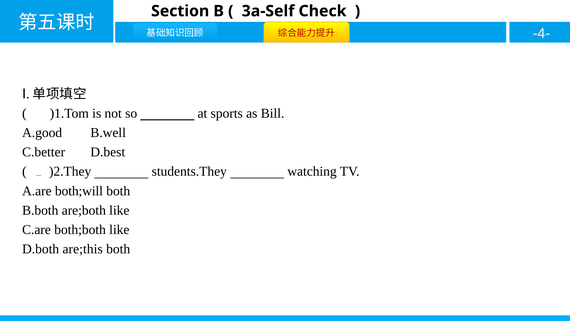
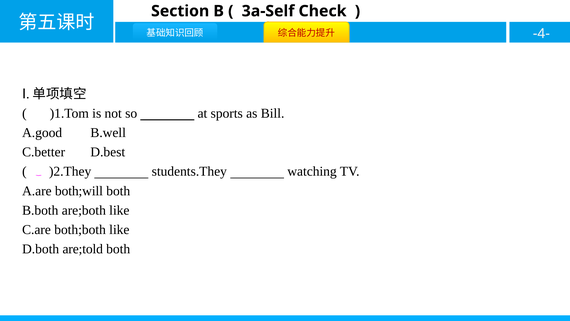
are;this: are;this -> are;told
